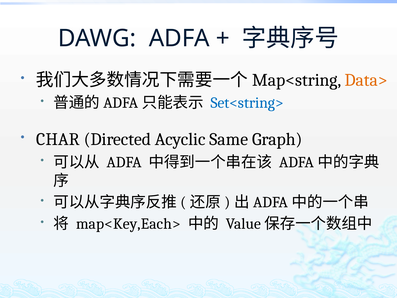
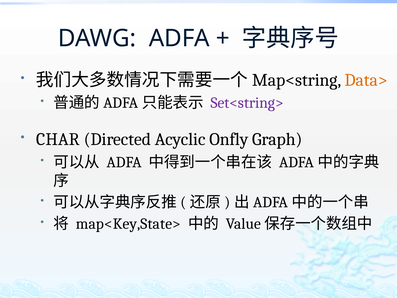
Set<string> colour: blue -> purple
Same: Same -> Onfly
map<Key,Each>: map<Key,Each> -> map<Key,State>
